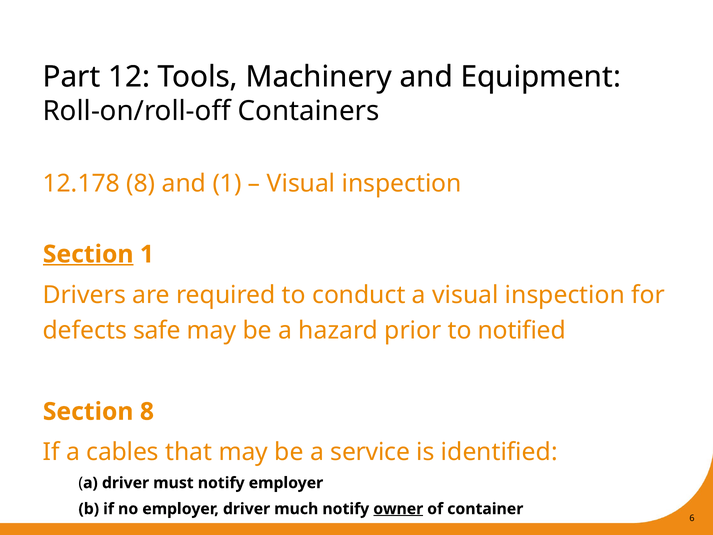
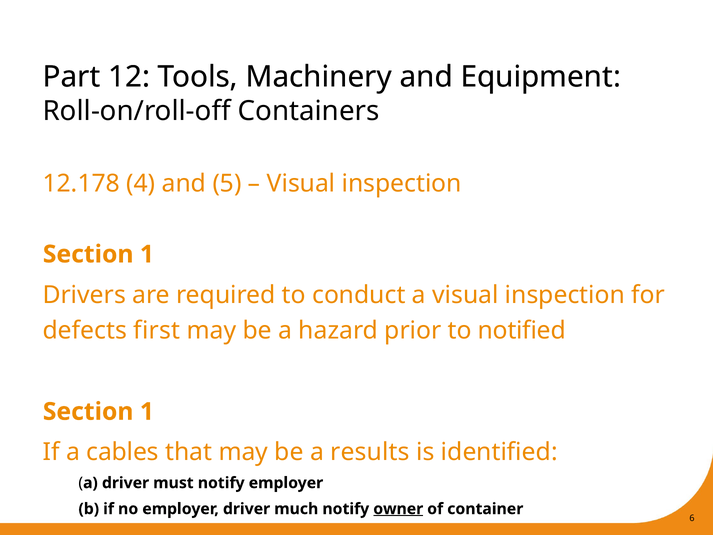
12.178 8: 8 -> 4
and 1: 1 -> 5
Section at (88, 254) underline: present -> none
safe: safe -> first
8 at (147, 411): 8 -> 1
service: service -> results
